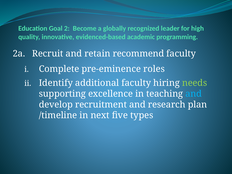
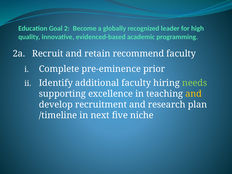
roles: roles -> prior
and at (194, 94) colour: light blue -> yellow
types: types -> niche
